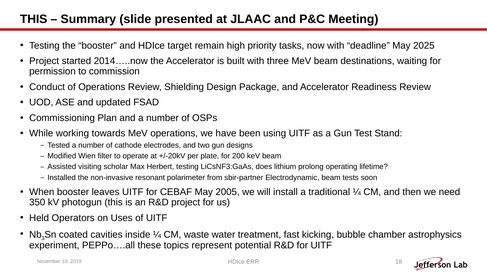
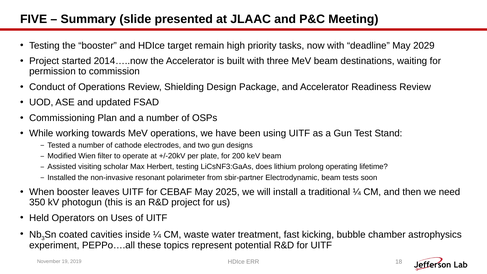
THIS at (34, 19): THIS -> FIVE
2025: 2025 -> 2029
2005: 2005 -> 2025
